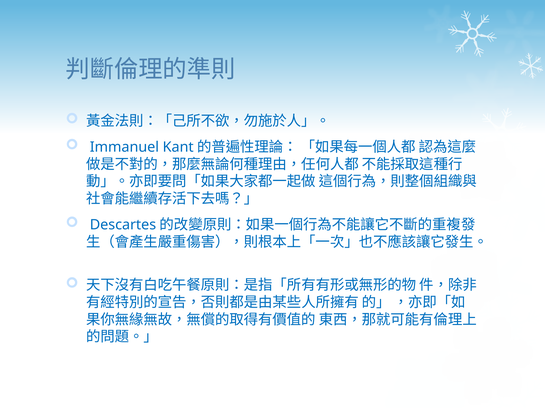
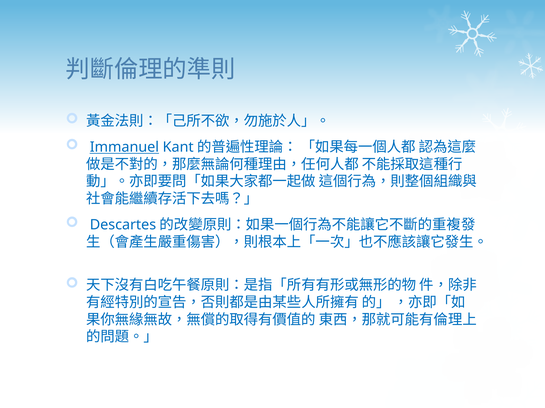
Immanuel underline: none -> present
